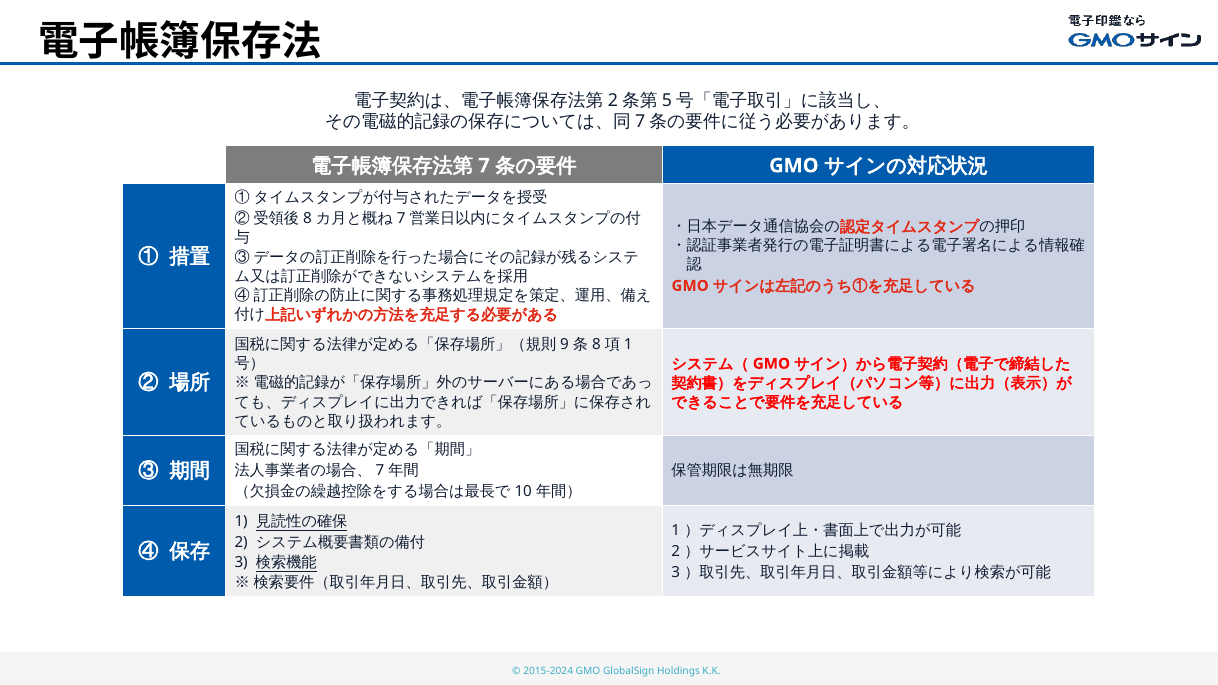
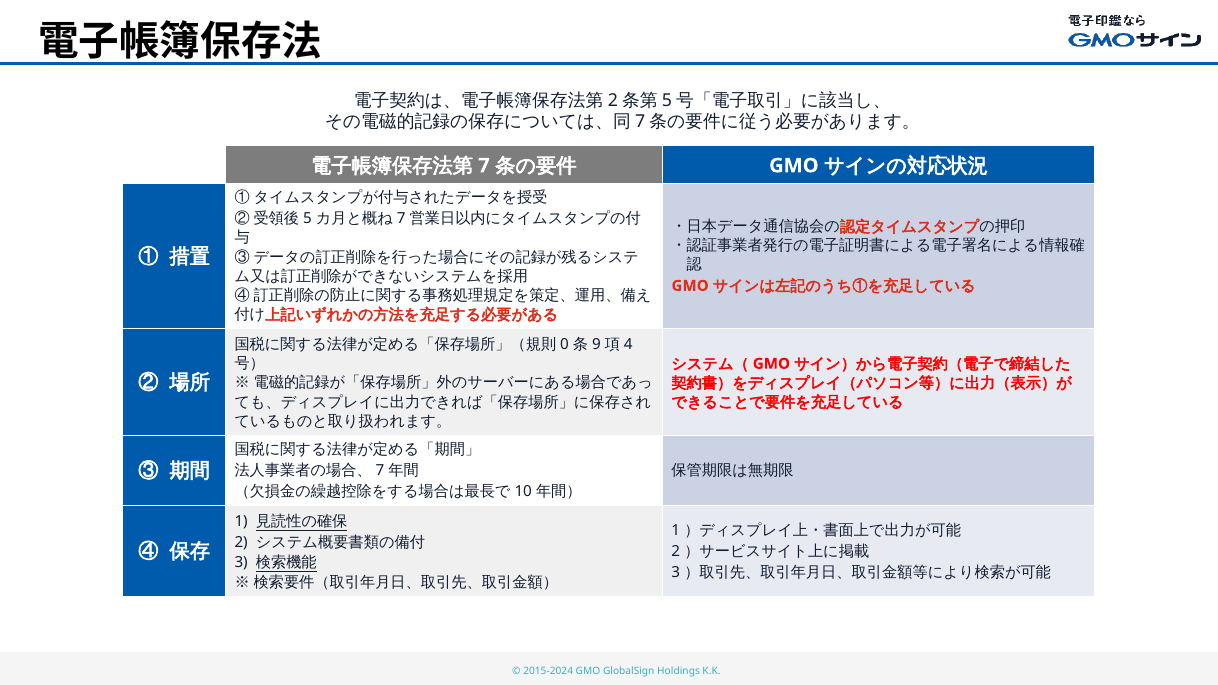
8 at (307, 219): 8 -> 5
9: 9 -> 0
8 at (596, 345): 8 -> 9
1 at (628, 345): 1 -> 4
